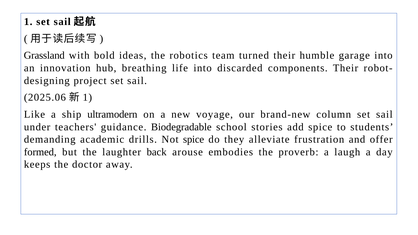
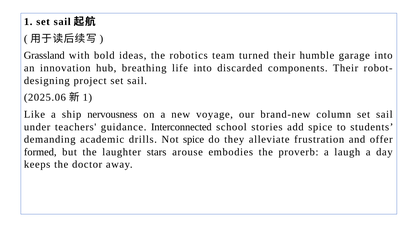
ultramodern: ultramodern -> nervousness
Biodegradable: Biodegradable -> Interconnected
back: back -> stars
